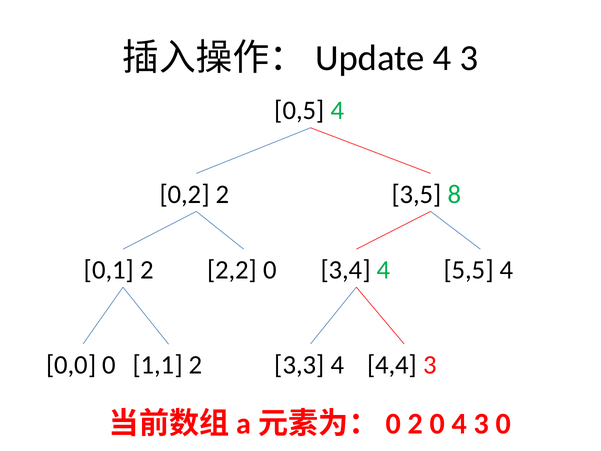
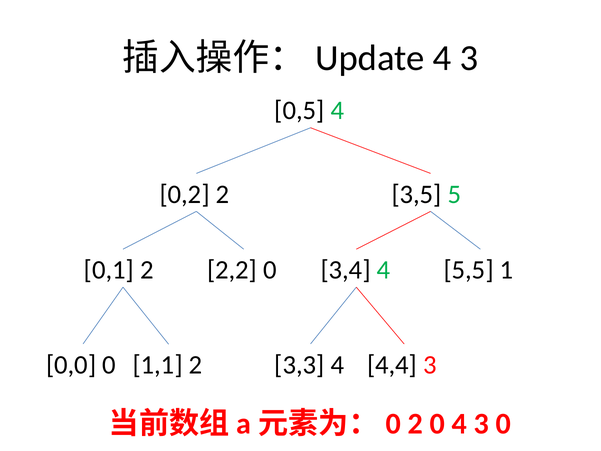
8: 8 -> 5
5,5 4: 4 -> 1
